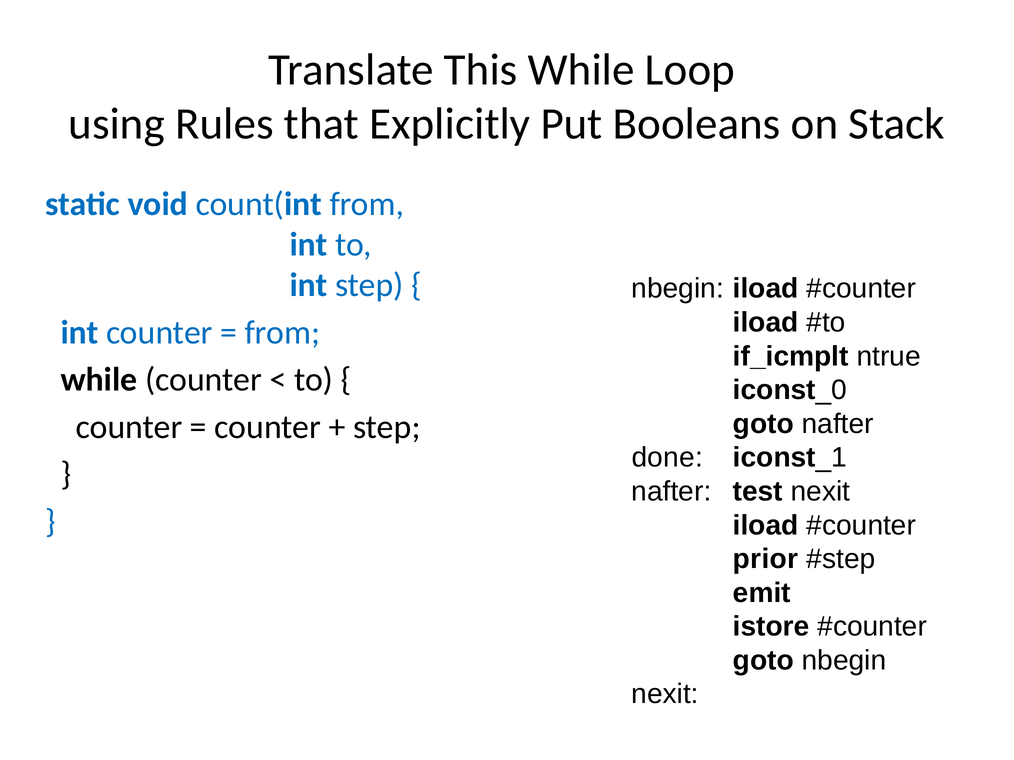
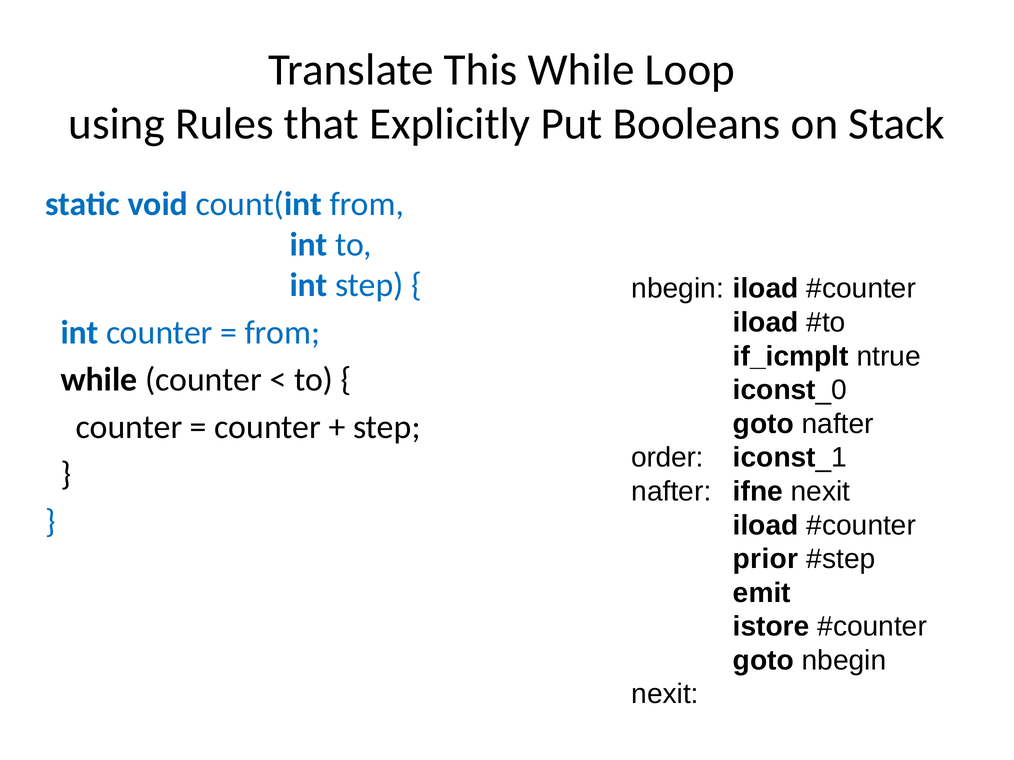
done: done -> order
test: test -> ifne
